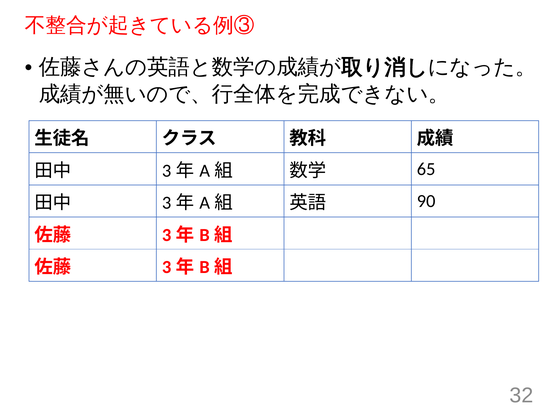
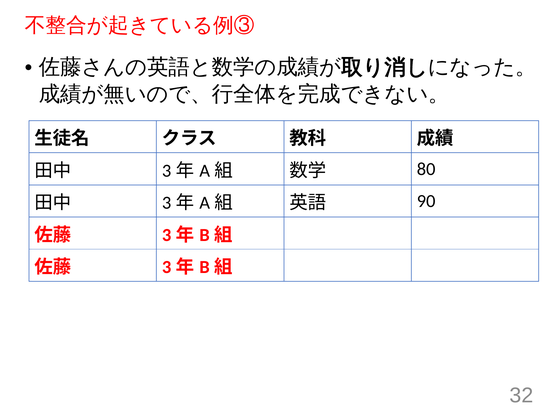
65: 65 -> 80
